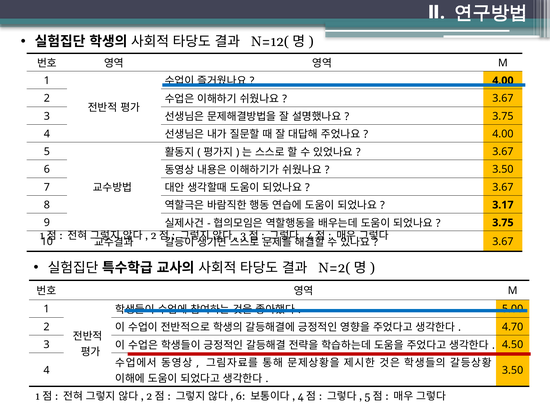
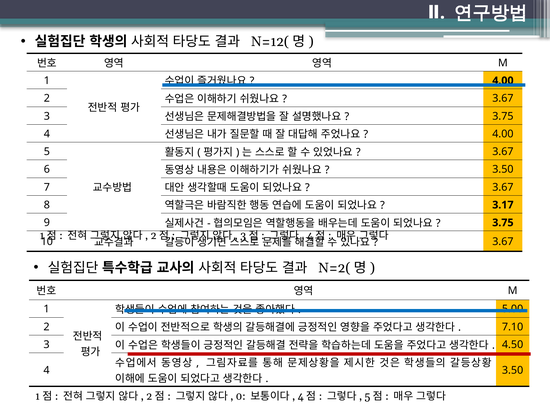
4.70: 4.70 -> 7.10
6 at (241, 396): 6 -> 0
